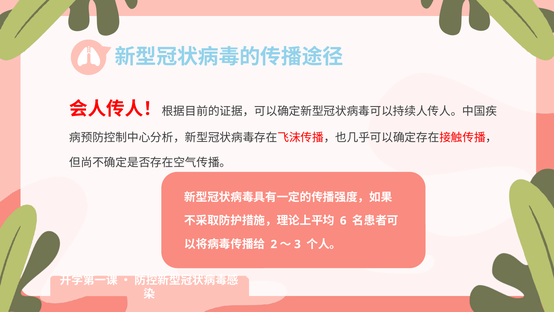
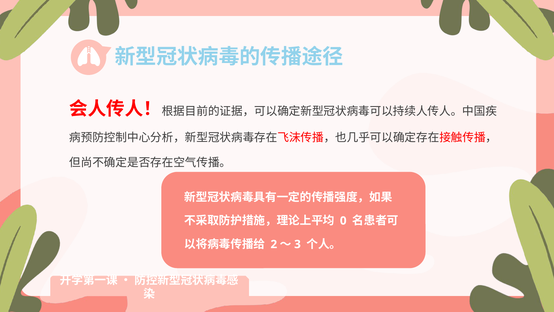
6: 6 -> 0
